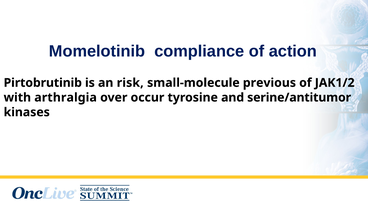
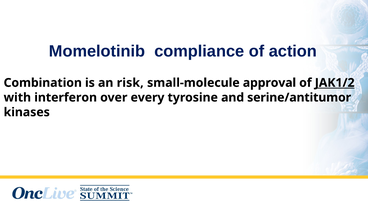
Pirtobrutinib: Pirtobrutinib -> Combination
previous: previous -> approval
JAK1/2 underline: none -> present
arthralgia: arthralgia -> interferon
occur: occur -> every
